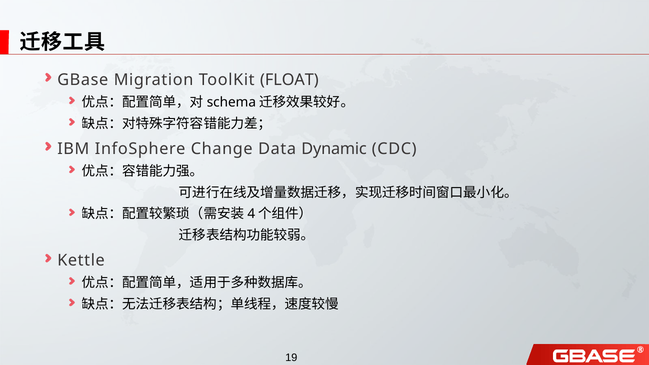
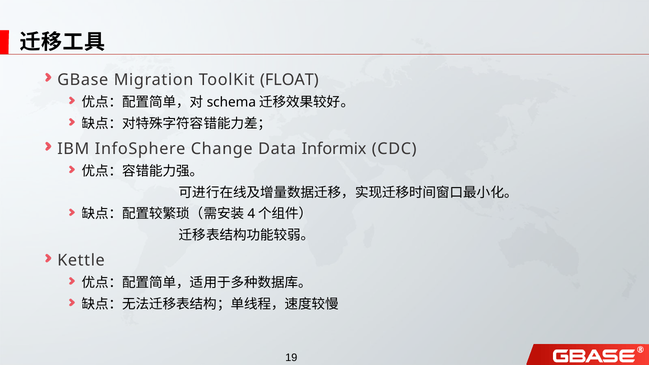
Dynamic: Dynamic -> Informix
